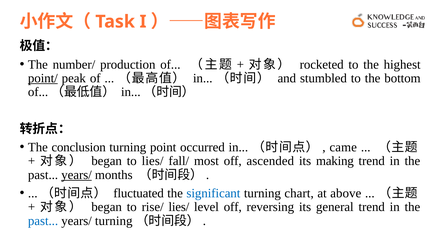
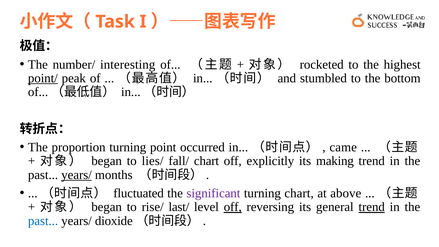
production: production -> interesting
conclusion: conclusion -> proportion
fall/ most: most -> chart
ascended: ascended -> explicitly
significant colour: blue -> purple
rise/ lies/: lies/ -> last/
off at (233, 207) underline: none -> present
trend at (372, 207) underline: none -> present
years/ turning: turning -> dioxide
